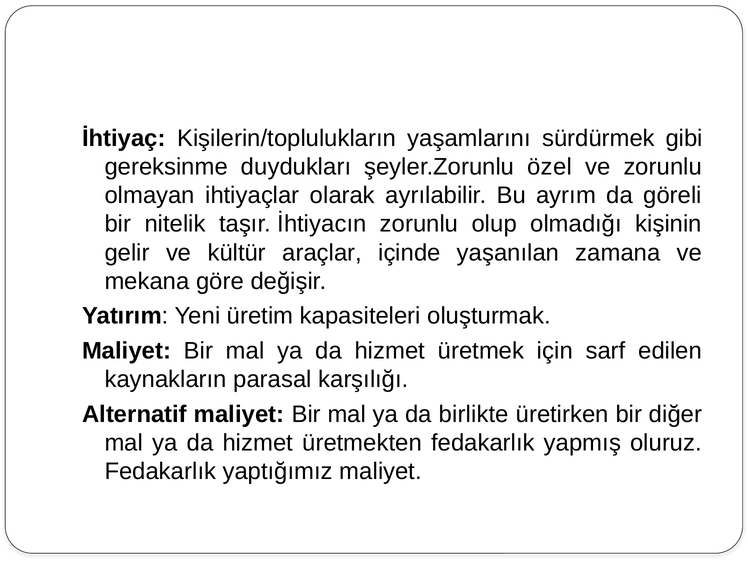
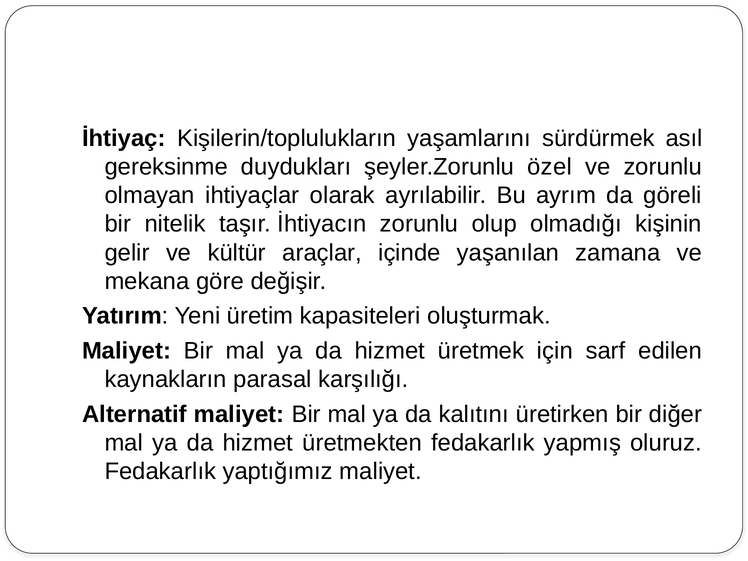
gibi: gibi -> asıl
birlikte: birlikte -> kalıtını
